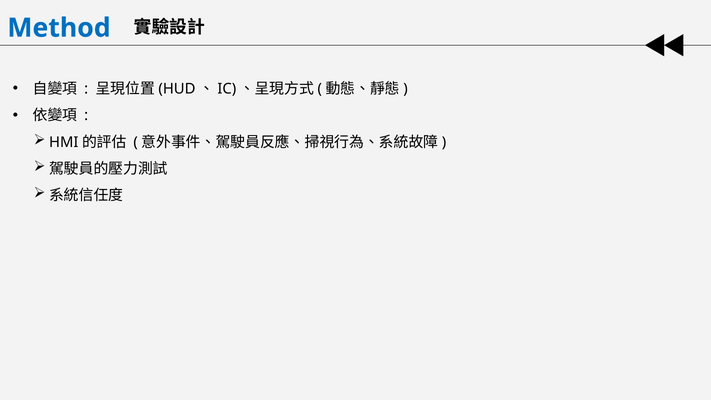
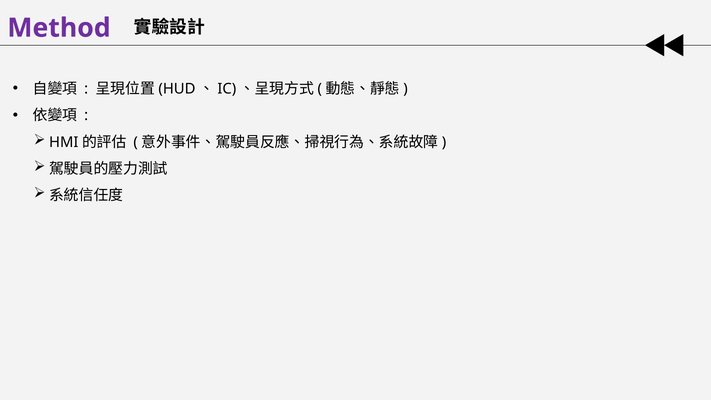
Method colour: blue -> purple
